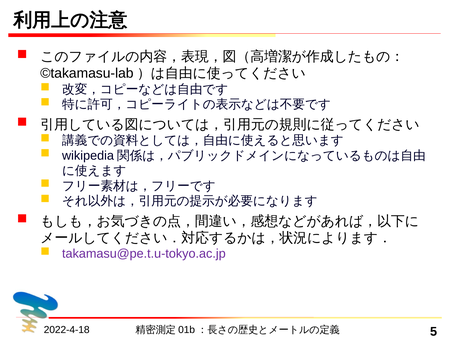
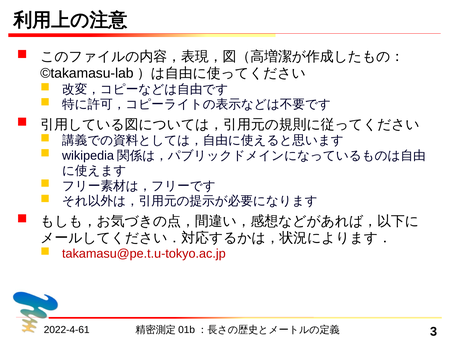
takamasu@pe.t.u-tokyo.ac.jp colour: purple -> red
2022-4-18: 2022-4-18 -> 2022-4-61
5: 5 -> 3
